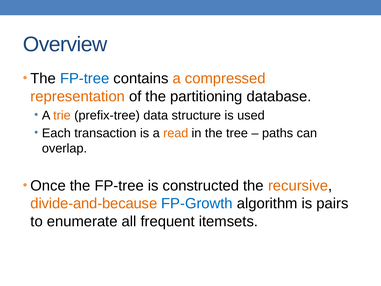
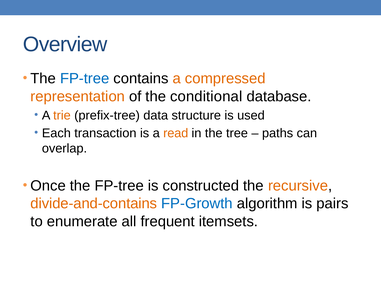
partitioning: partitioning -> conditional
divide-and-because: divide-and-because -> divide-and-contains
